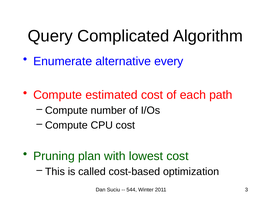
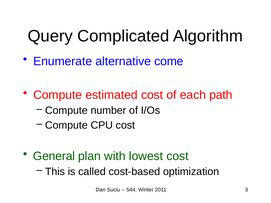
every: every -> come
Pruning: Pruning -> General
